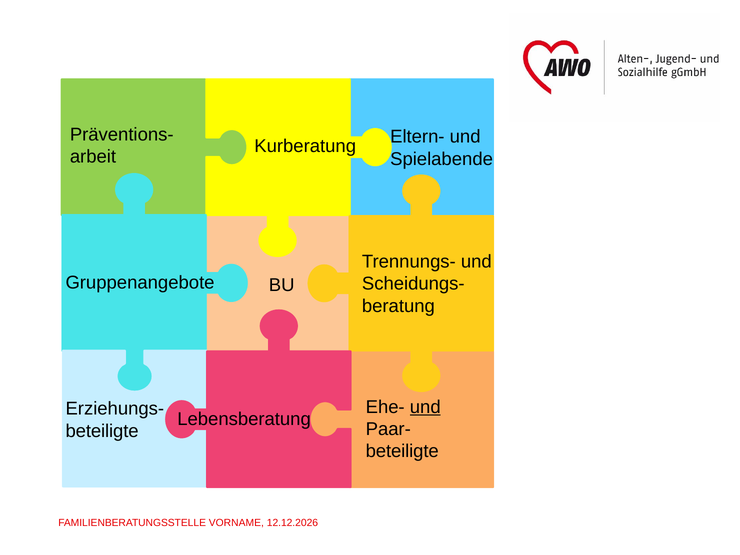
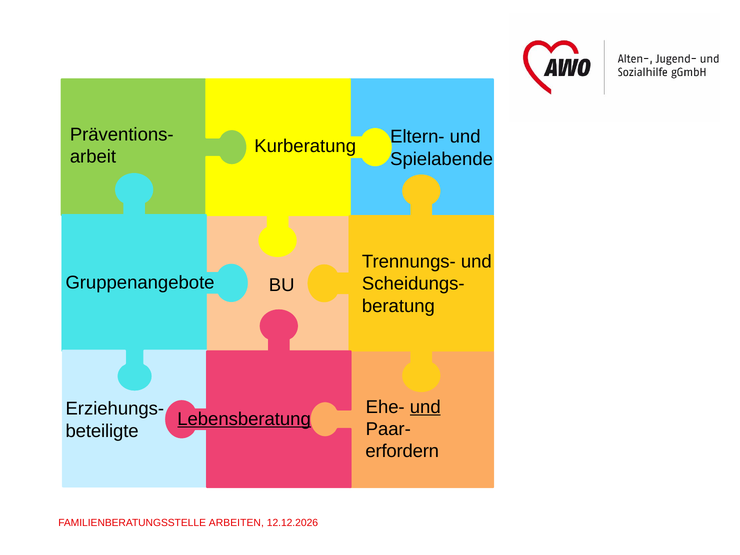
Lebensberatung underline: none -> present
beteiligte at (402, 451): beteiligte -> erfordern
VORNAME: VORNAME -> ARBEITEN
